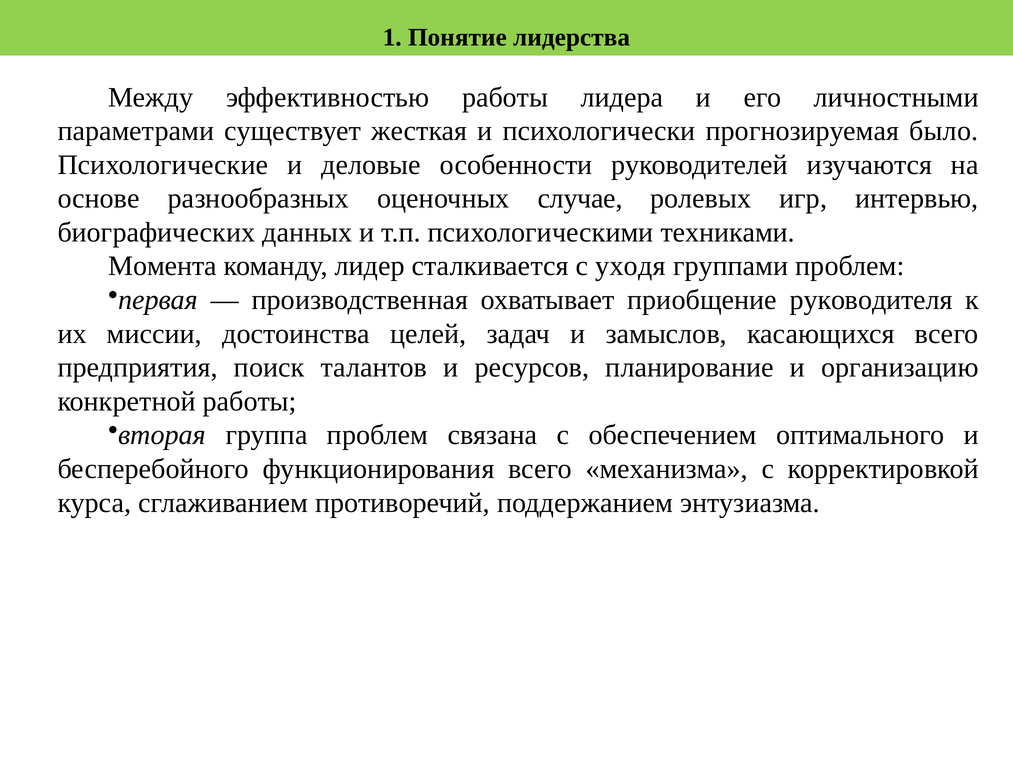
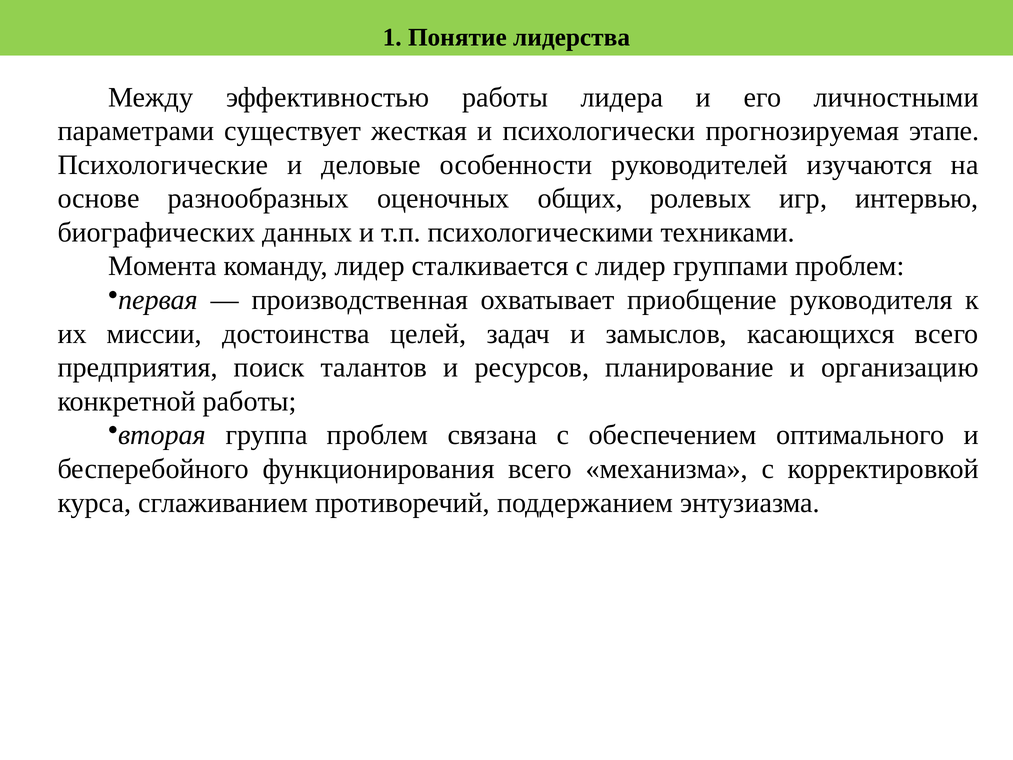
было: было -> этапе
случае: случае -> общих
с уходя: уходя -> лидер
